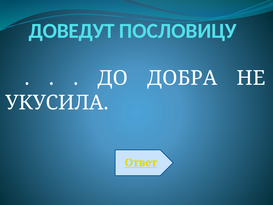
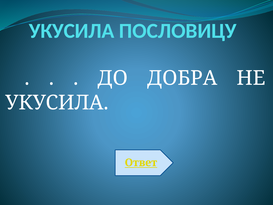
ДОВЕДУТ at (72, 31): ДОВЕДУТ -> УКУСИЛА
